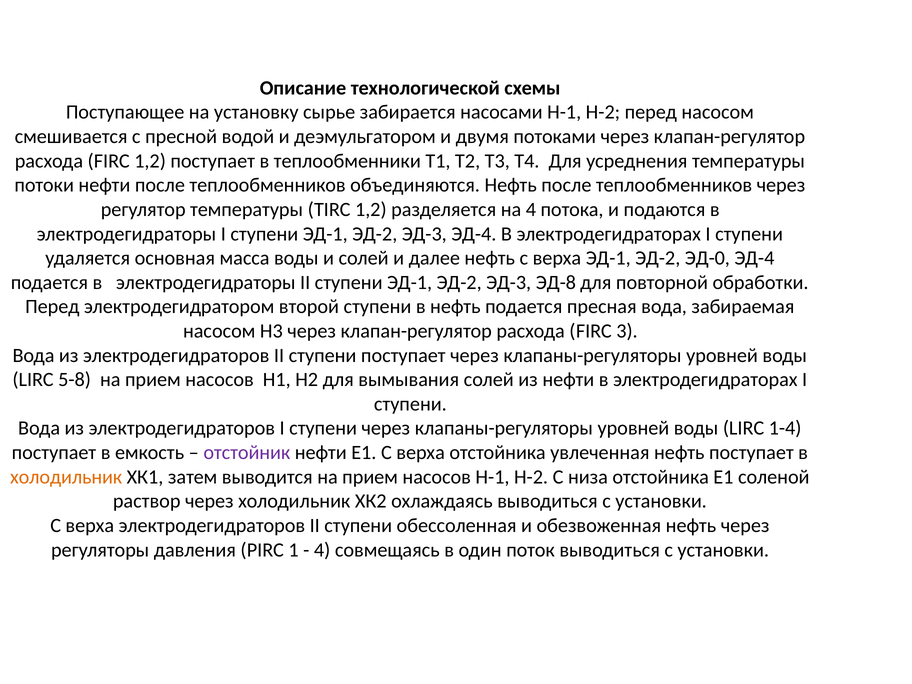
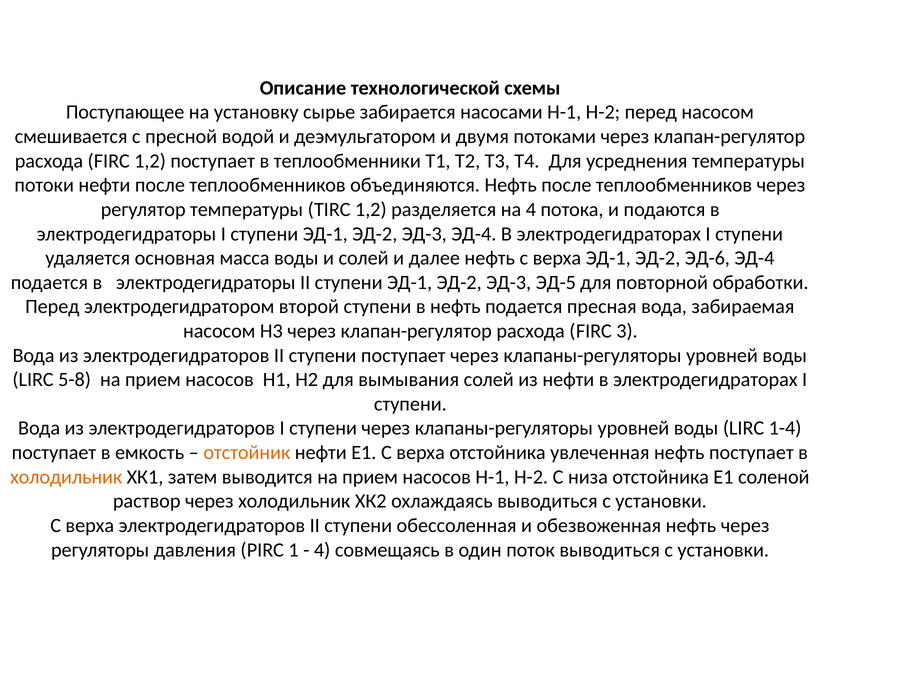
ЭД-0: ЭД-0 -> ЭД-6
ЭД-8: ЭД-8 -> ЭД-5
отстойник colour: purple -> orange
